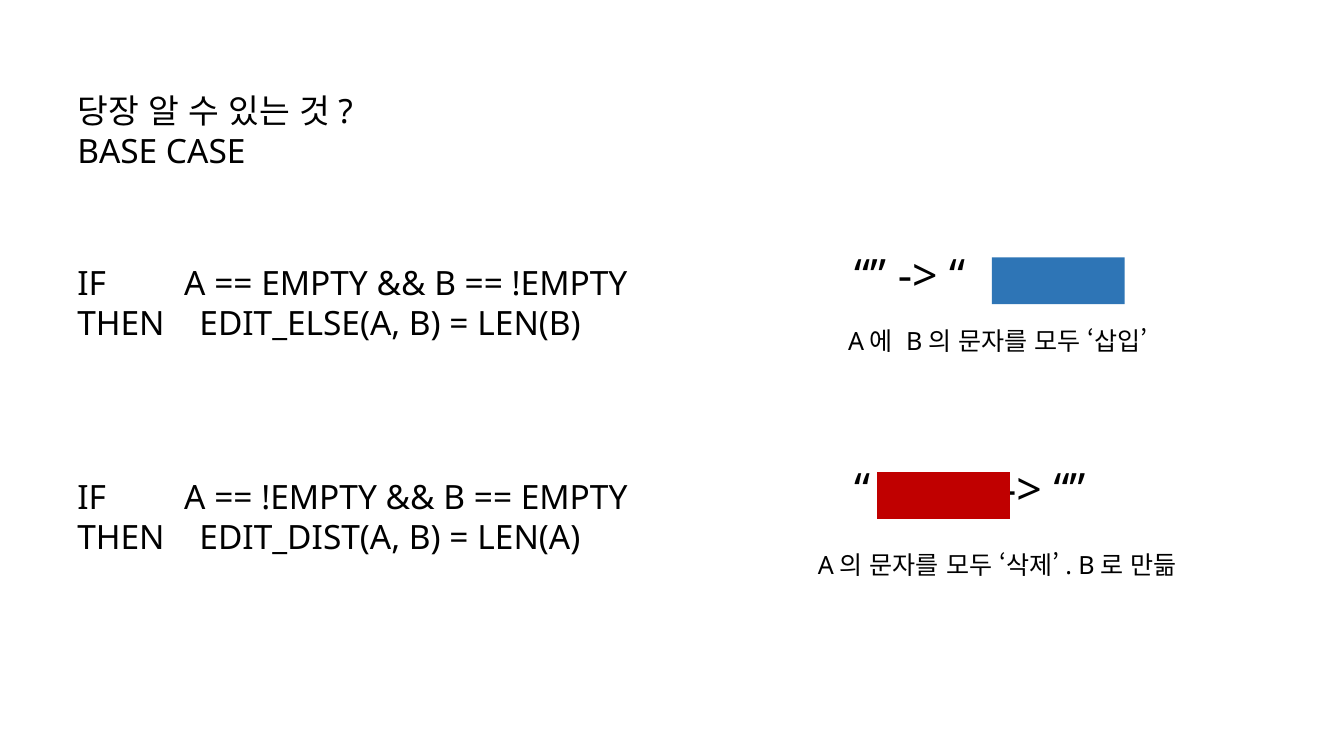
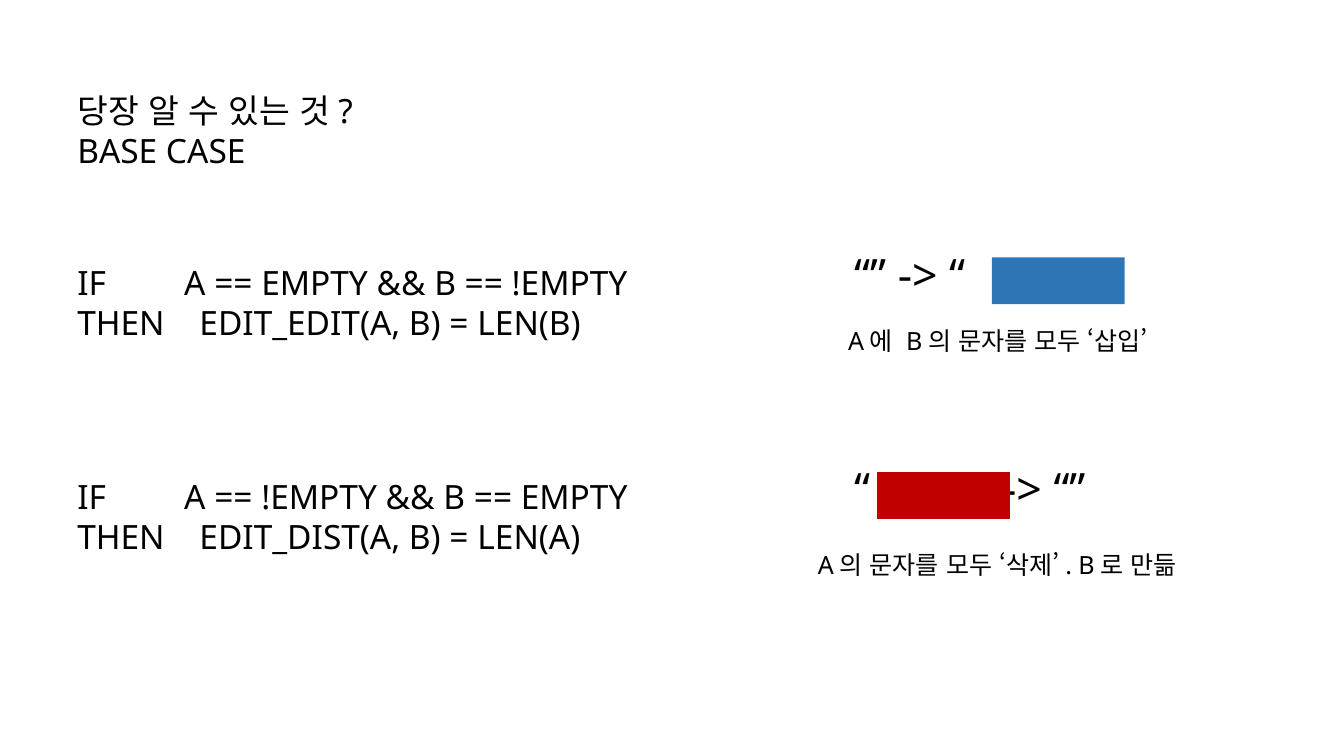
EDIT_ELSE(A: EDIT_ELSE(A -> EDIT_EDIT(A
